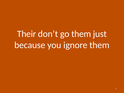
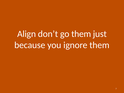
Their: Their -> Align
